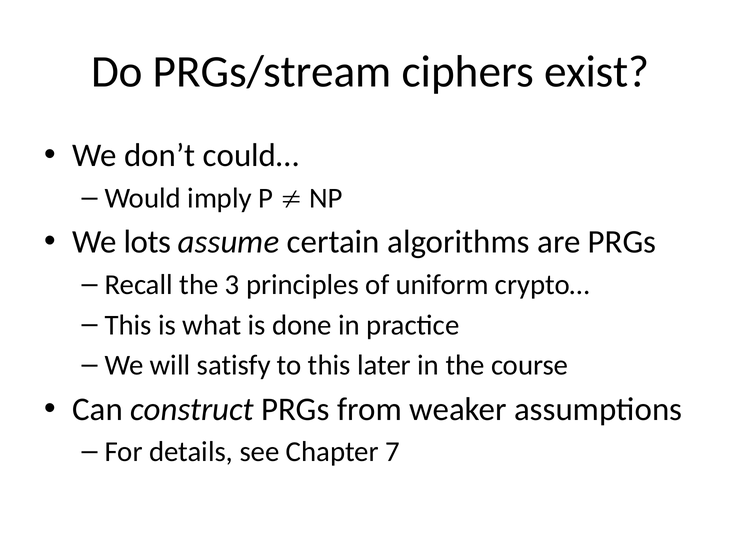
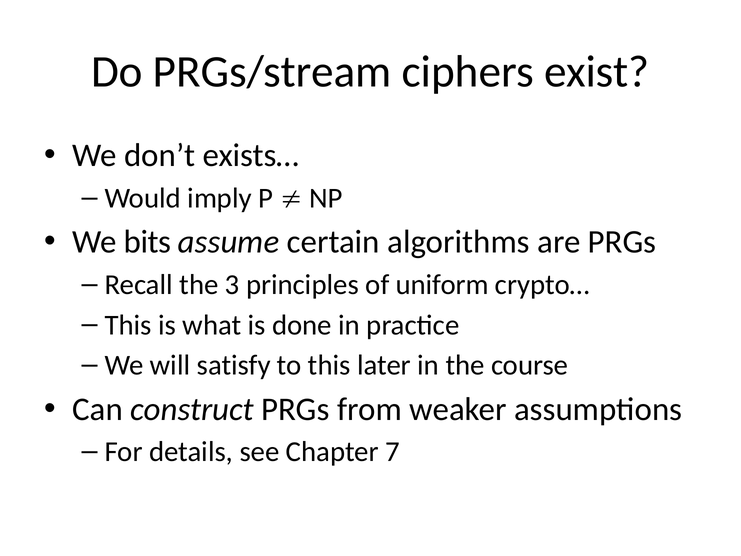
could…: could… -> exists…
lots: lots -> bits
